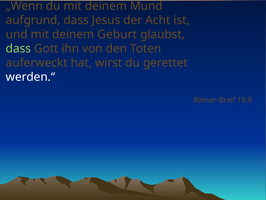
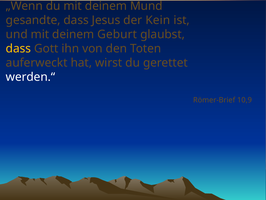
aufgrund: aufgrund -> gesandte
Acht: Acht -> Kein
dass at (18, 48) colour: light green -> yellow
